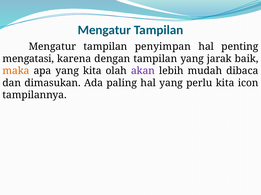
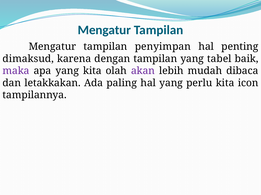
mengatasi: mengatasi -> dimaksud
jarak: jarak -> tabel
maka colour: orange -> purple
dimasukan: dimasukan -> letakkakan
